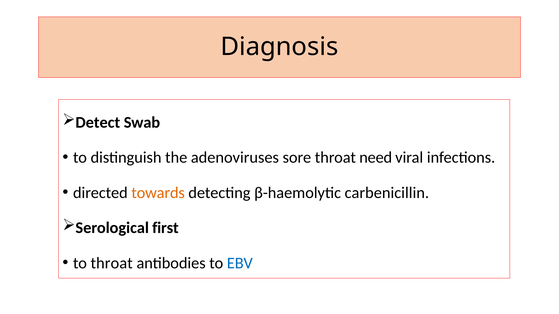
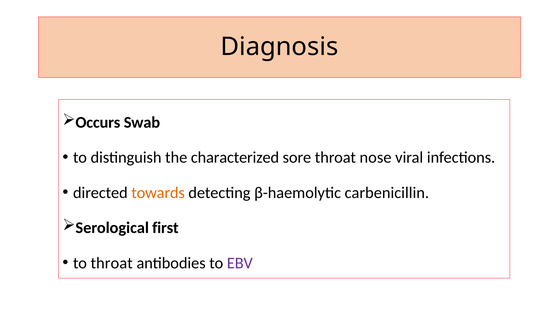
Detect: Detect -> Occurs
adenoviruses: adenoviruses -> characterized
need: need -> nose
EBV colour: blue -> purple
